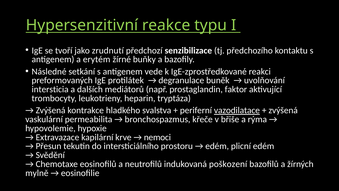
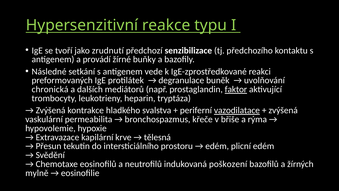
erytém: erytém -> provádí
intersticia: intersticia -> chronická
faktor underline: none -> present
nemoci: nemoci -> tělesná
